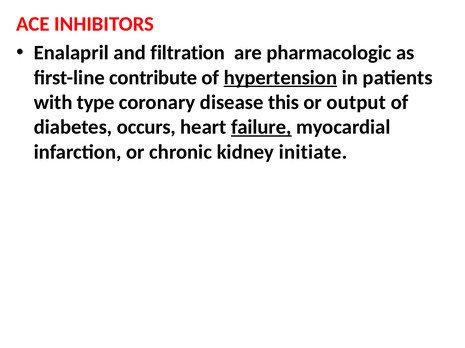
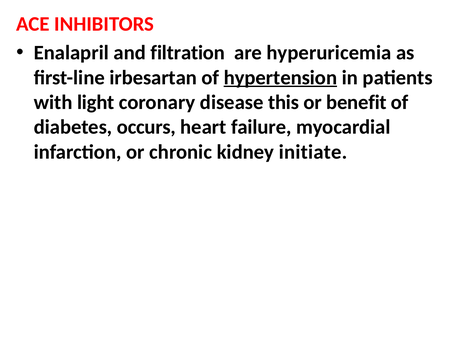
pharmacologic: pharmacologic -> hyperuricemia
contribute: contribute -> irbesartan
type: type -> light
output: output -> benefit
failure underline: present -> none
